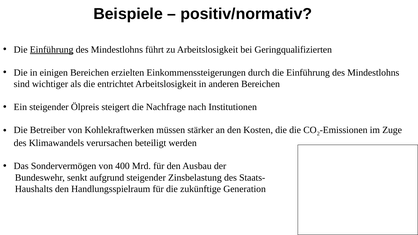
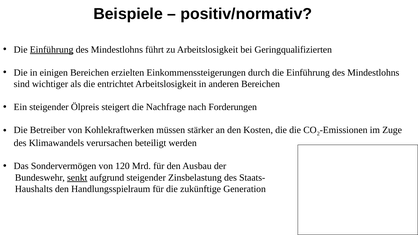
Institutionen: Institutionen -> Forderungen
400: 400 -> 120
senkt underline: none -> present
